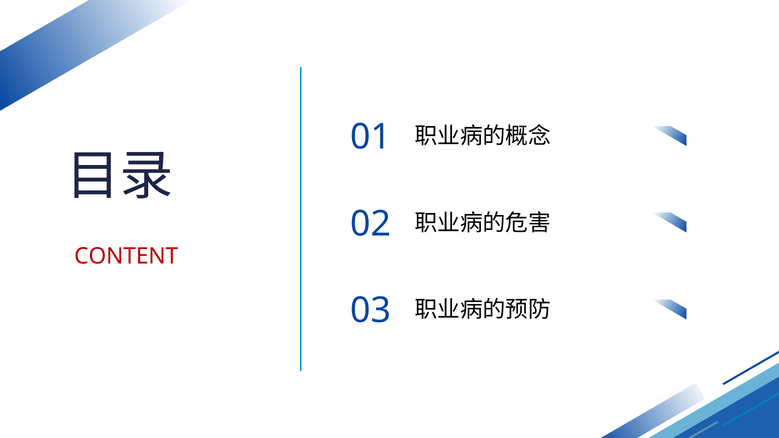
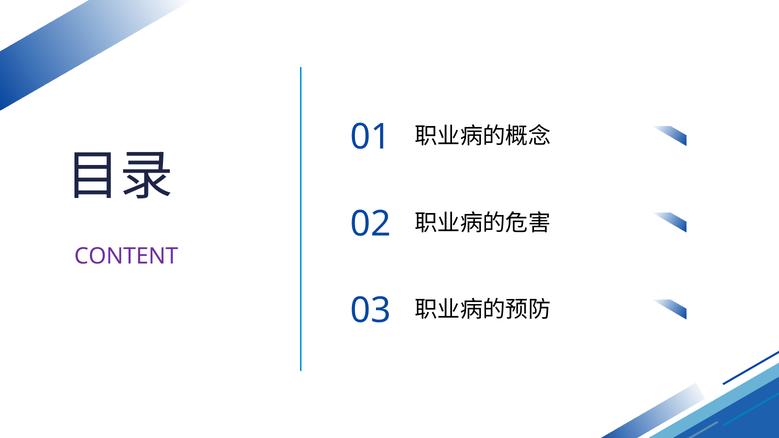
CONTENT colour: red -> purple
